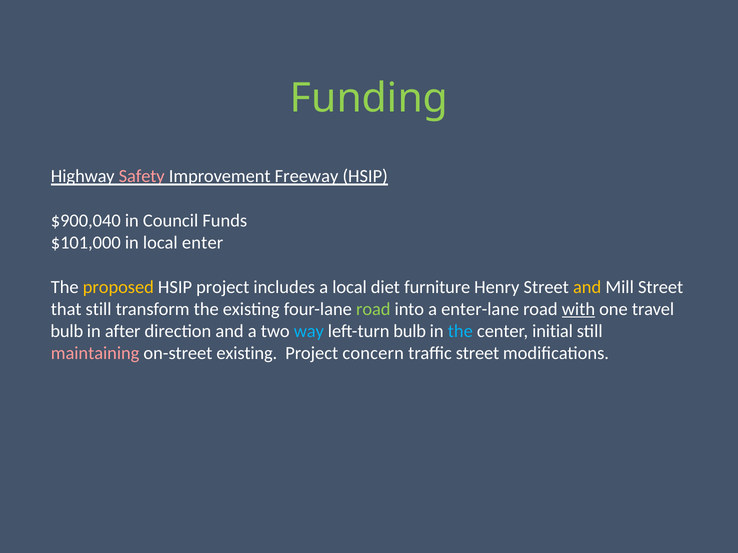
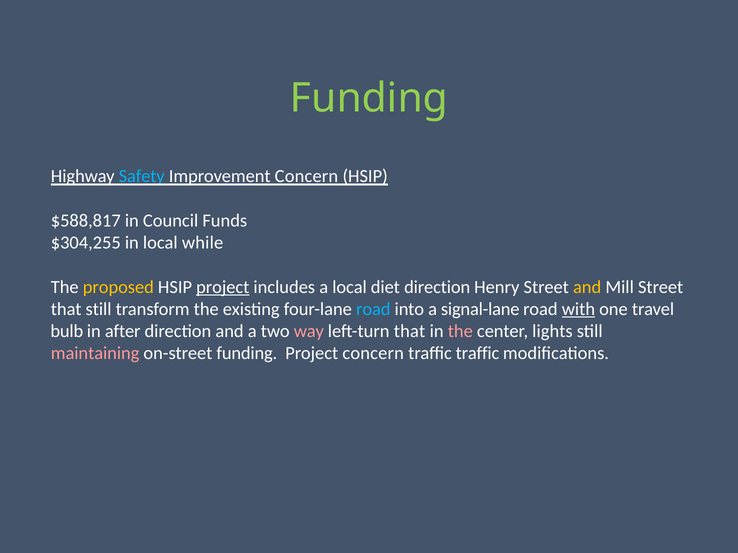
Safety colour: pink -> light blue
Improvement Freeway: Freeway -> Concern
$900,040: $900,040 -> $588,817
$101,000: $101,000 -> $304,255
enter: enter -> while
project at (223, 287) underline: none -> present
diet furniture: furniture -> direction
road at (373, 309) colour: light green -> light blue
enter-lane: enter-lane -> signal-lane
way colour: light blue -> pink
left-turn bulb: bulb -> that
the at (460, 331) colour: light blue -> pink
initial: initial -> lights
on-street existing: existing -> funding
traffic street: street -> traffic
